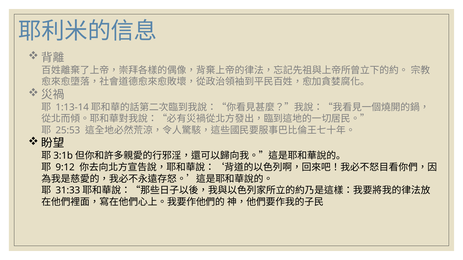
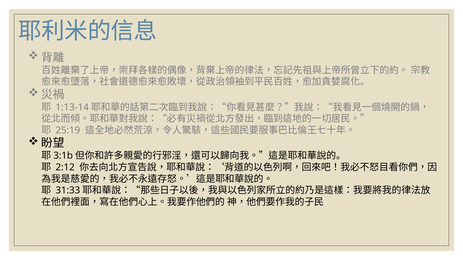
25:53: 25:53 -> 25:19
9:12: 9:12 -> 2:12
